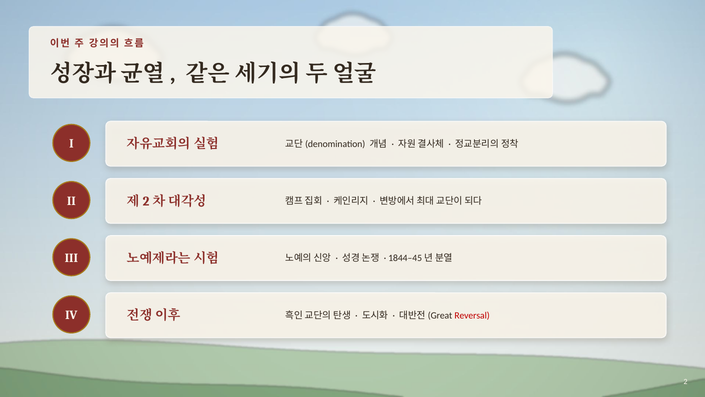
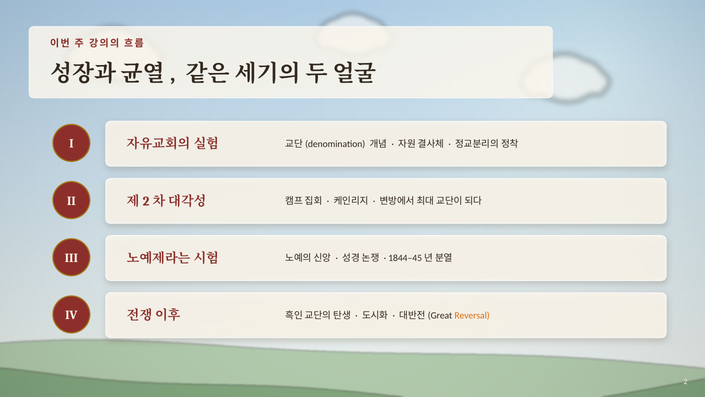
Reversal colour: red -> orange
